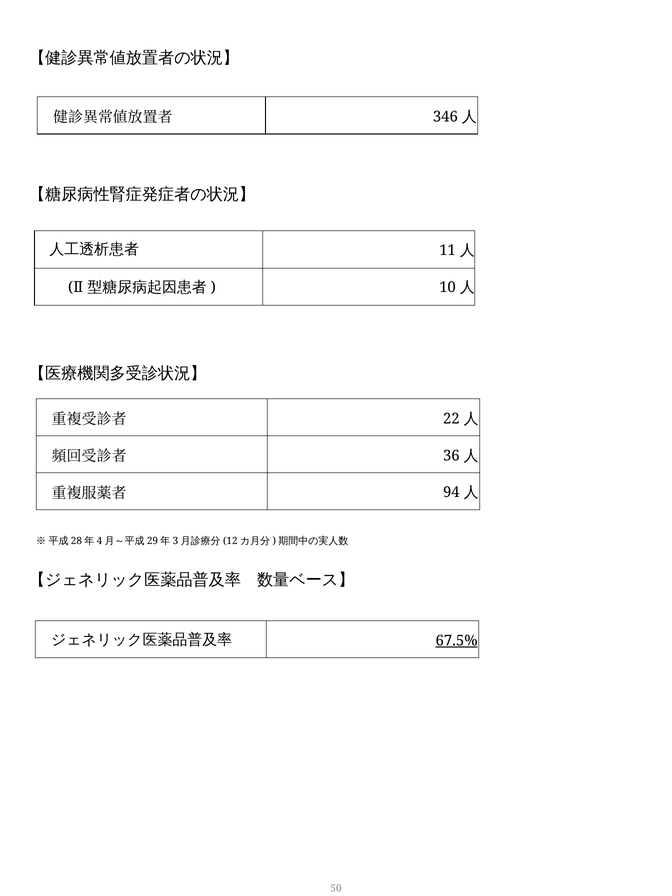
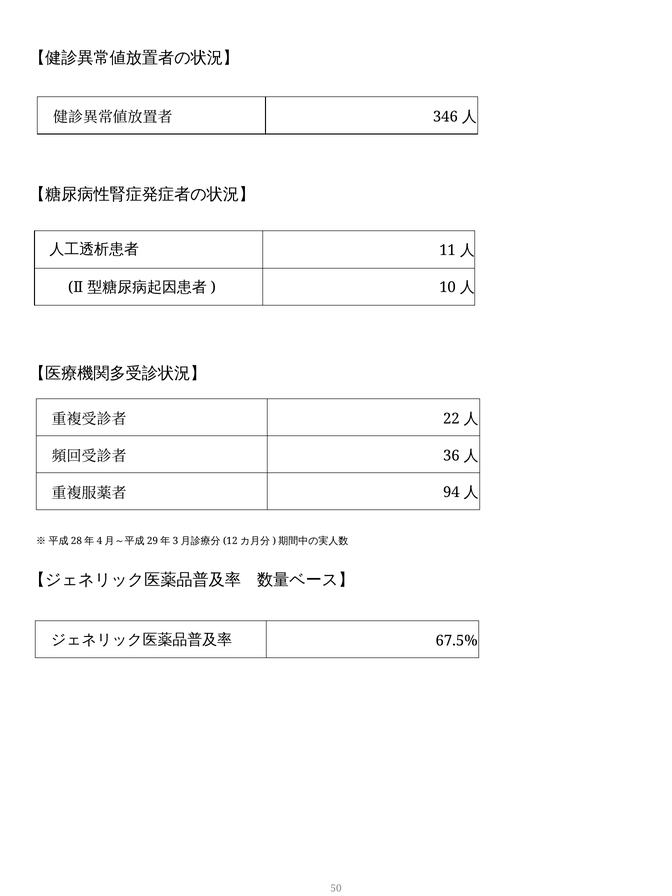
67.5% underline: present -> none
